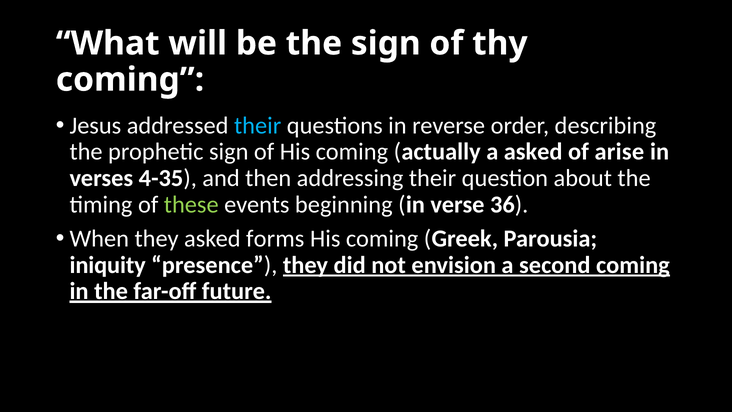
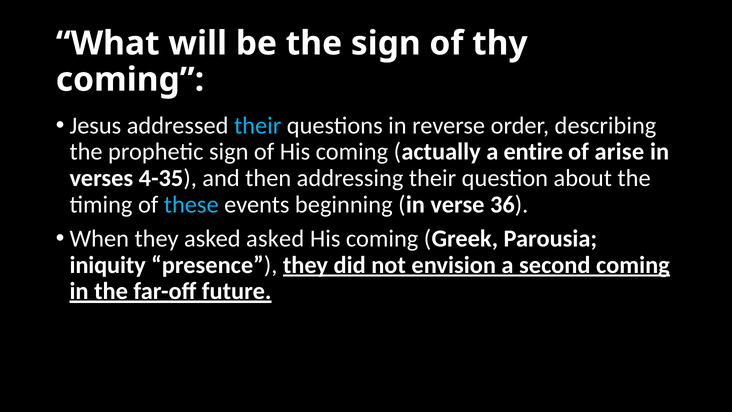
a asked: asked -> entire
these colour: light green -> light blue
asked forms: forms -> asked
